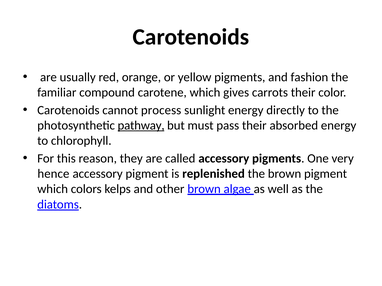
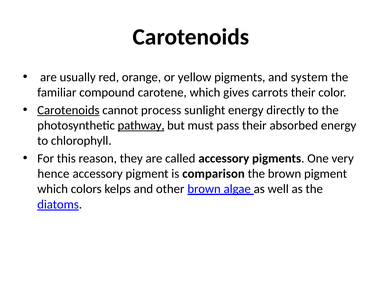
fashion: fashion -> system
Carotenoids at (68, 110) underline: none -> present
replenished: replenished -> comparison
